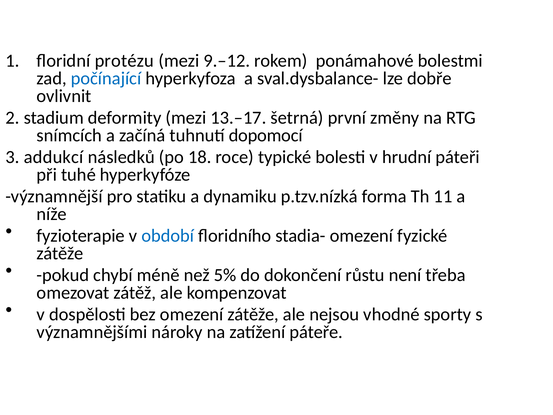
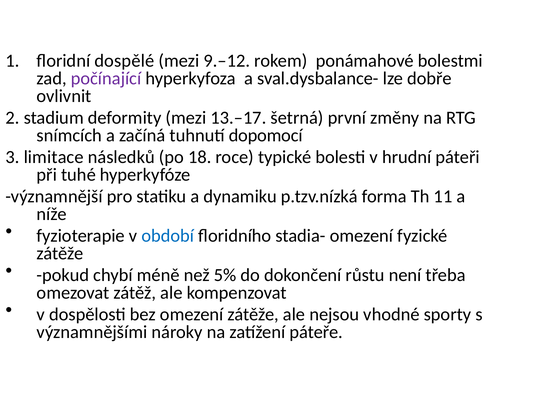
protézu: protézu -> dospělé
počínající colour: blue -> purple
addukcí: addukcí -> limitace
